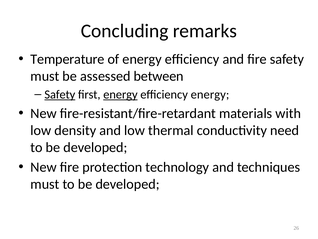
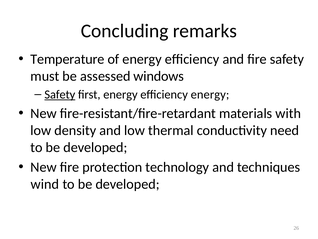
between: between -> windows
energy at (120, 94) underline: present -> none
must at (45, 184): must -> wind
